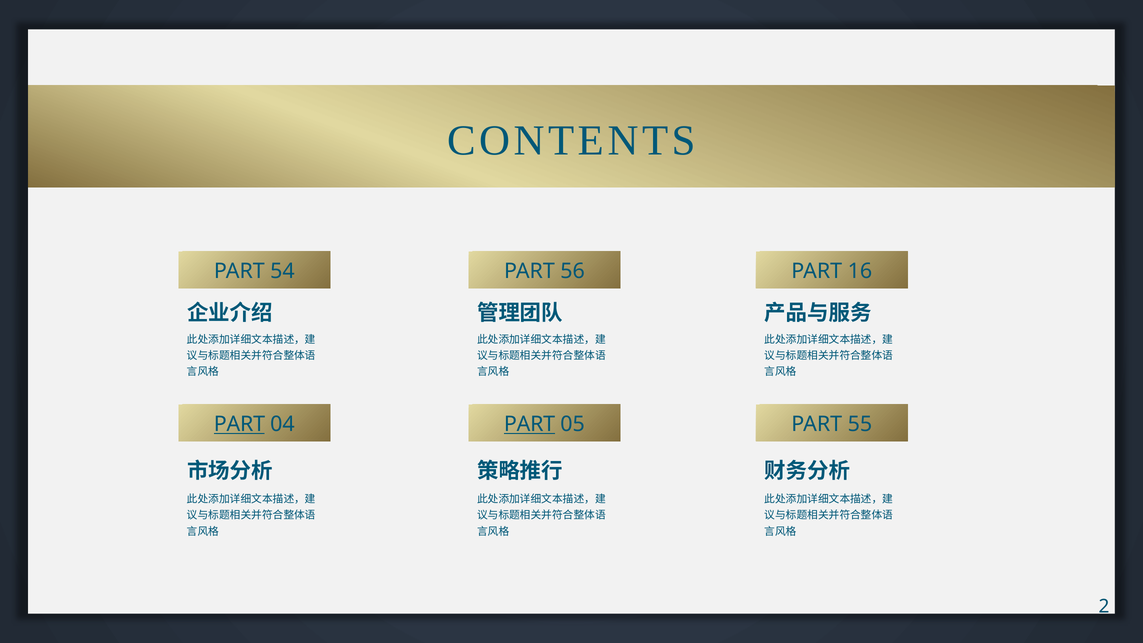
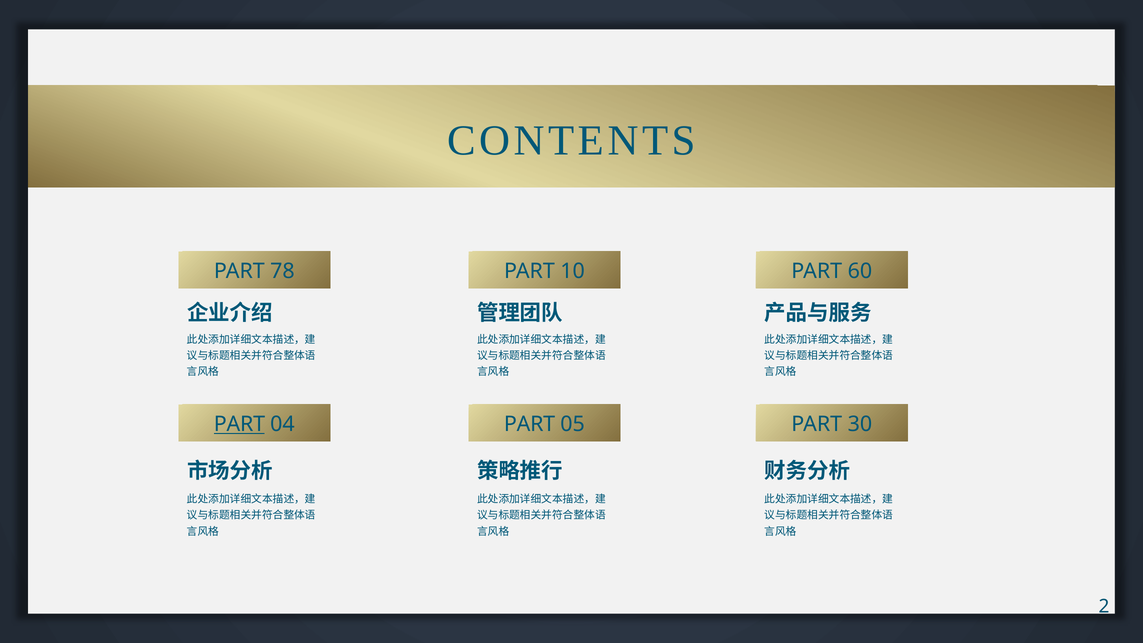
54: 54 -> 78
56: 56 -> 10
16: 16 -> 60
PART at (530, 424) underline: present -> none
55: 55 -> 30
